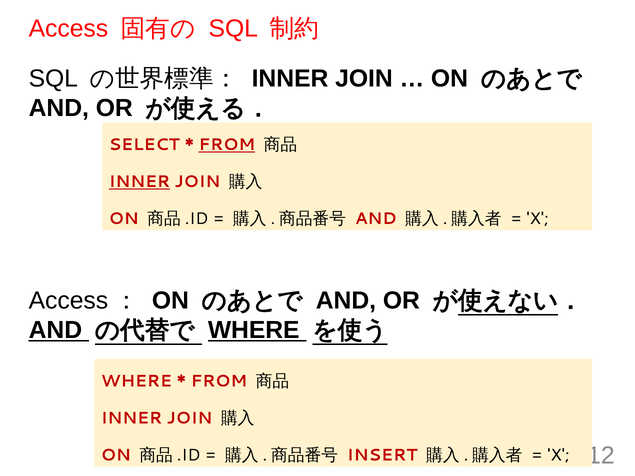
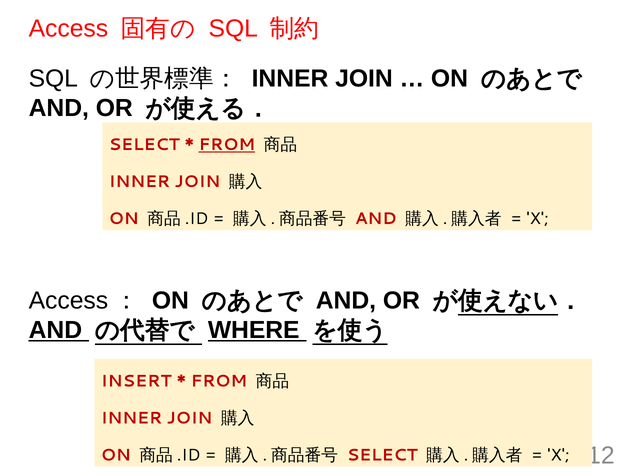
INNER at (139, 182) underline: present -> none
WHERE at (136, 381): WHERE -> INSERT
INSERT at (382, 455): INSERT -> SELECT
